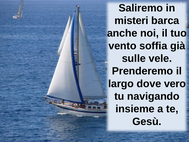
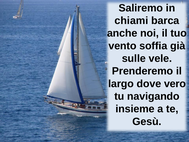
misteri: misteri -> chiami
